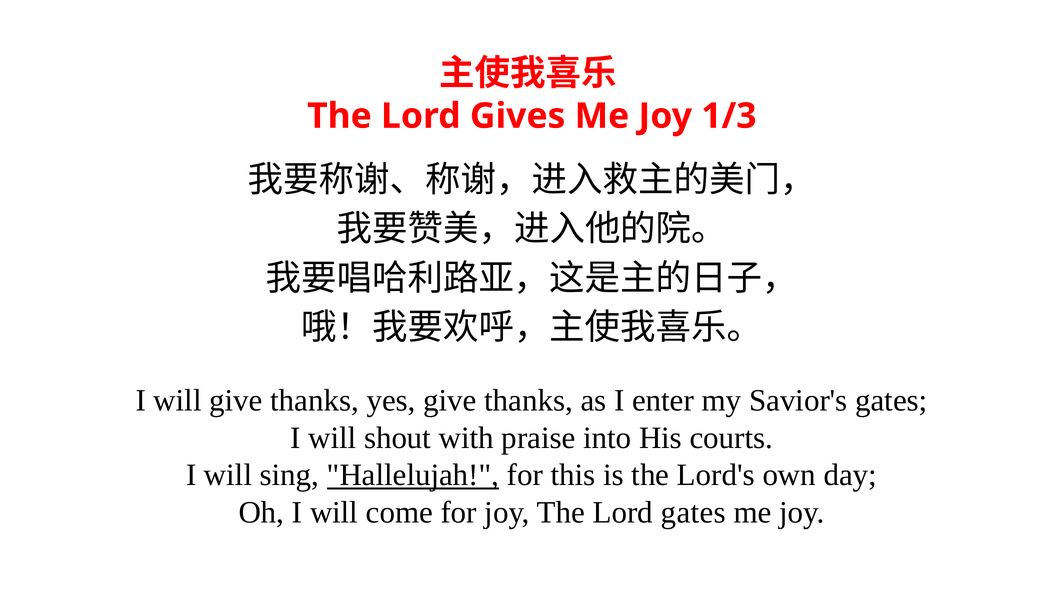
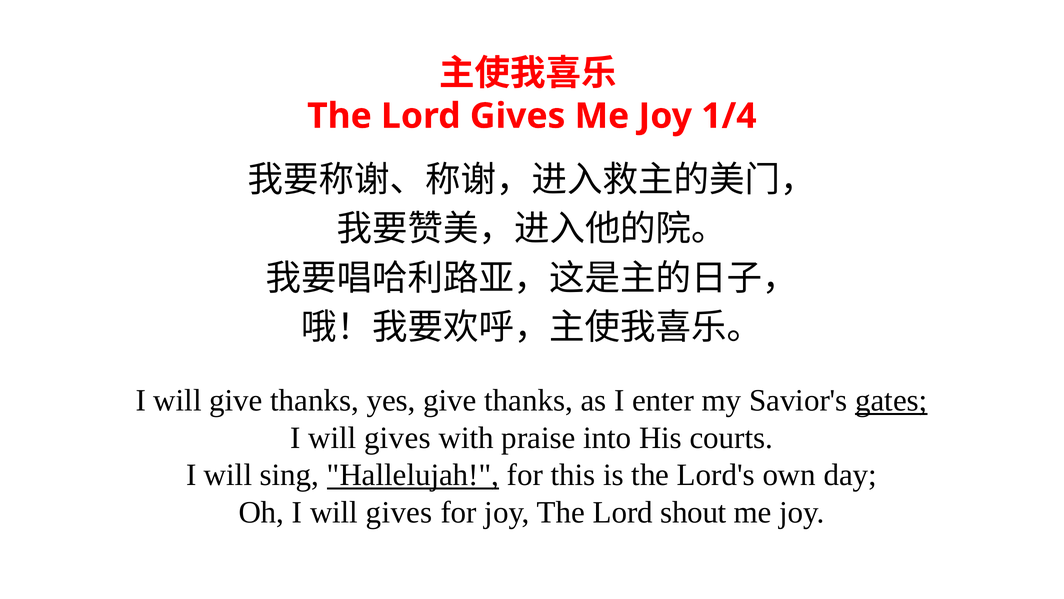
1/3: 1/3 -> 1/4
gates at (891, 400) underline: none -> present
shout at (398, 438): shout -> gives
Oh I will come: come -> gives
Lord gates: gates -> shout
